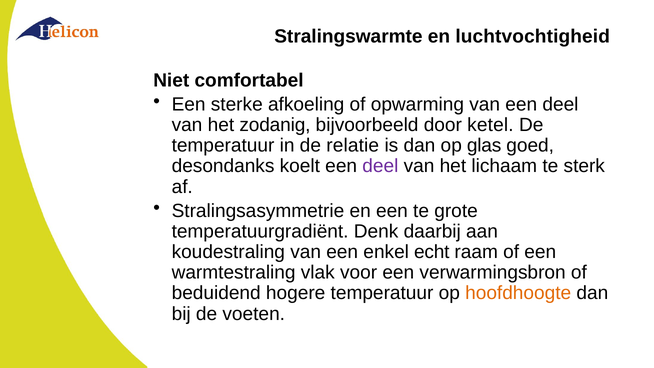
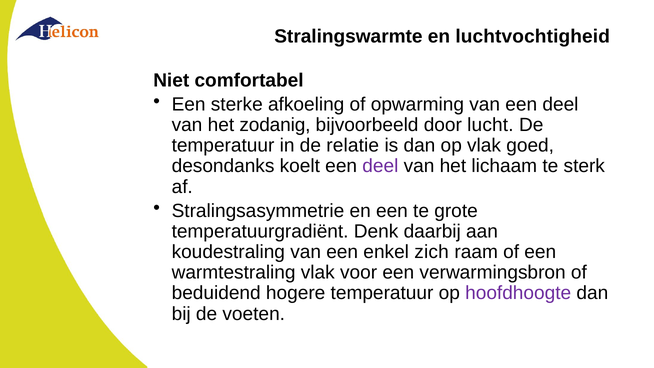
ketel: ketel -> lucht
op glas: glas -> vlak
echt: echt -> zich
hoofdhoogte colour: orange -> purple
